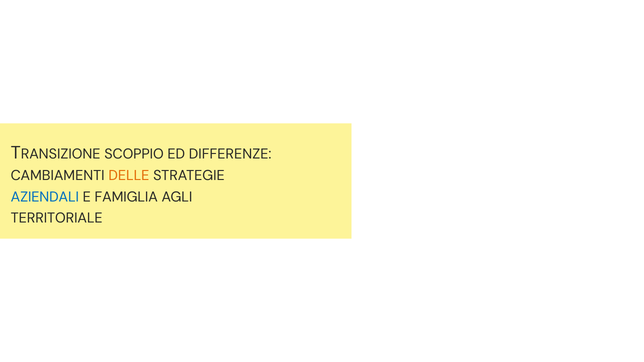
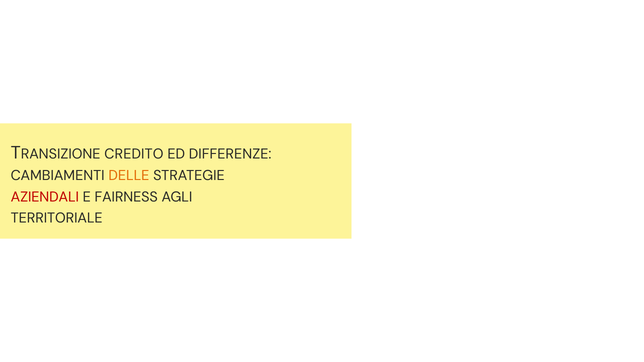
SCOPPIO: SCOPPIO -> CREDITO
AZIENDALI colour: blue -> red
FAMIGLIA: FAMIGLIA -> FAIRNESS
